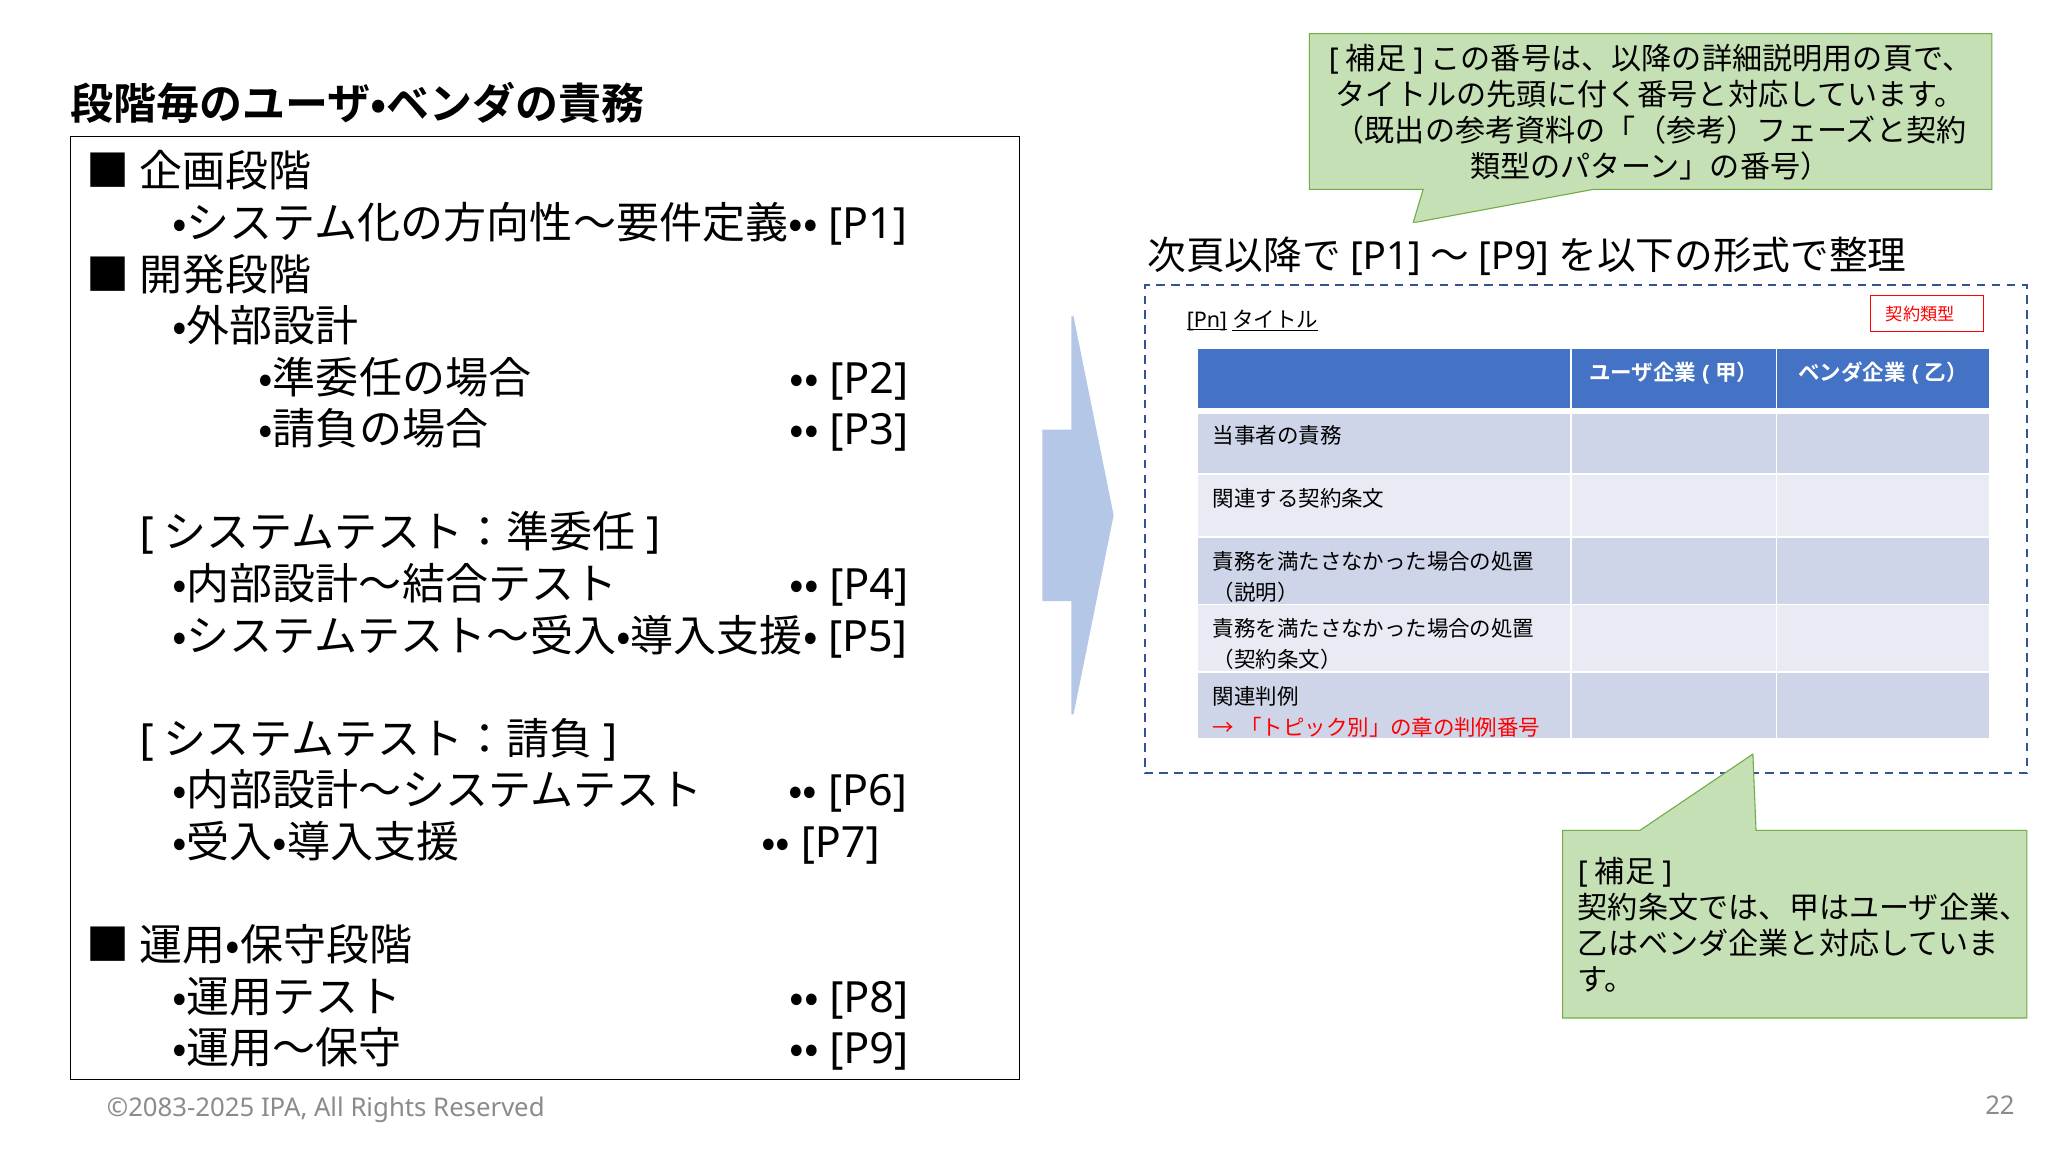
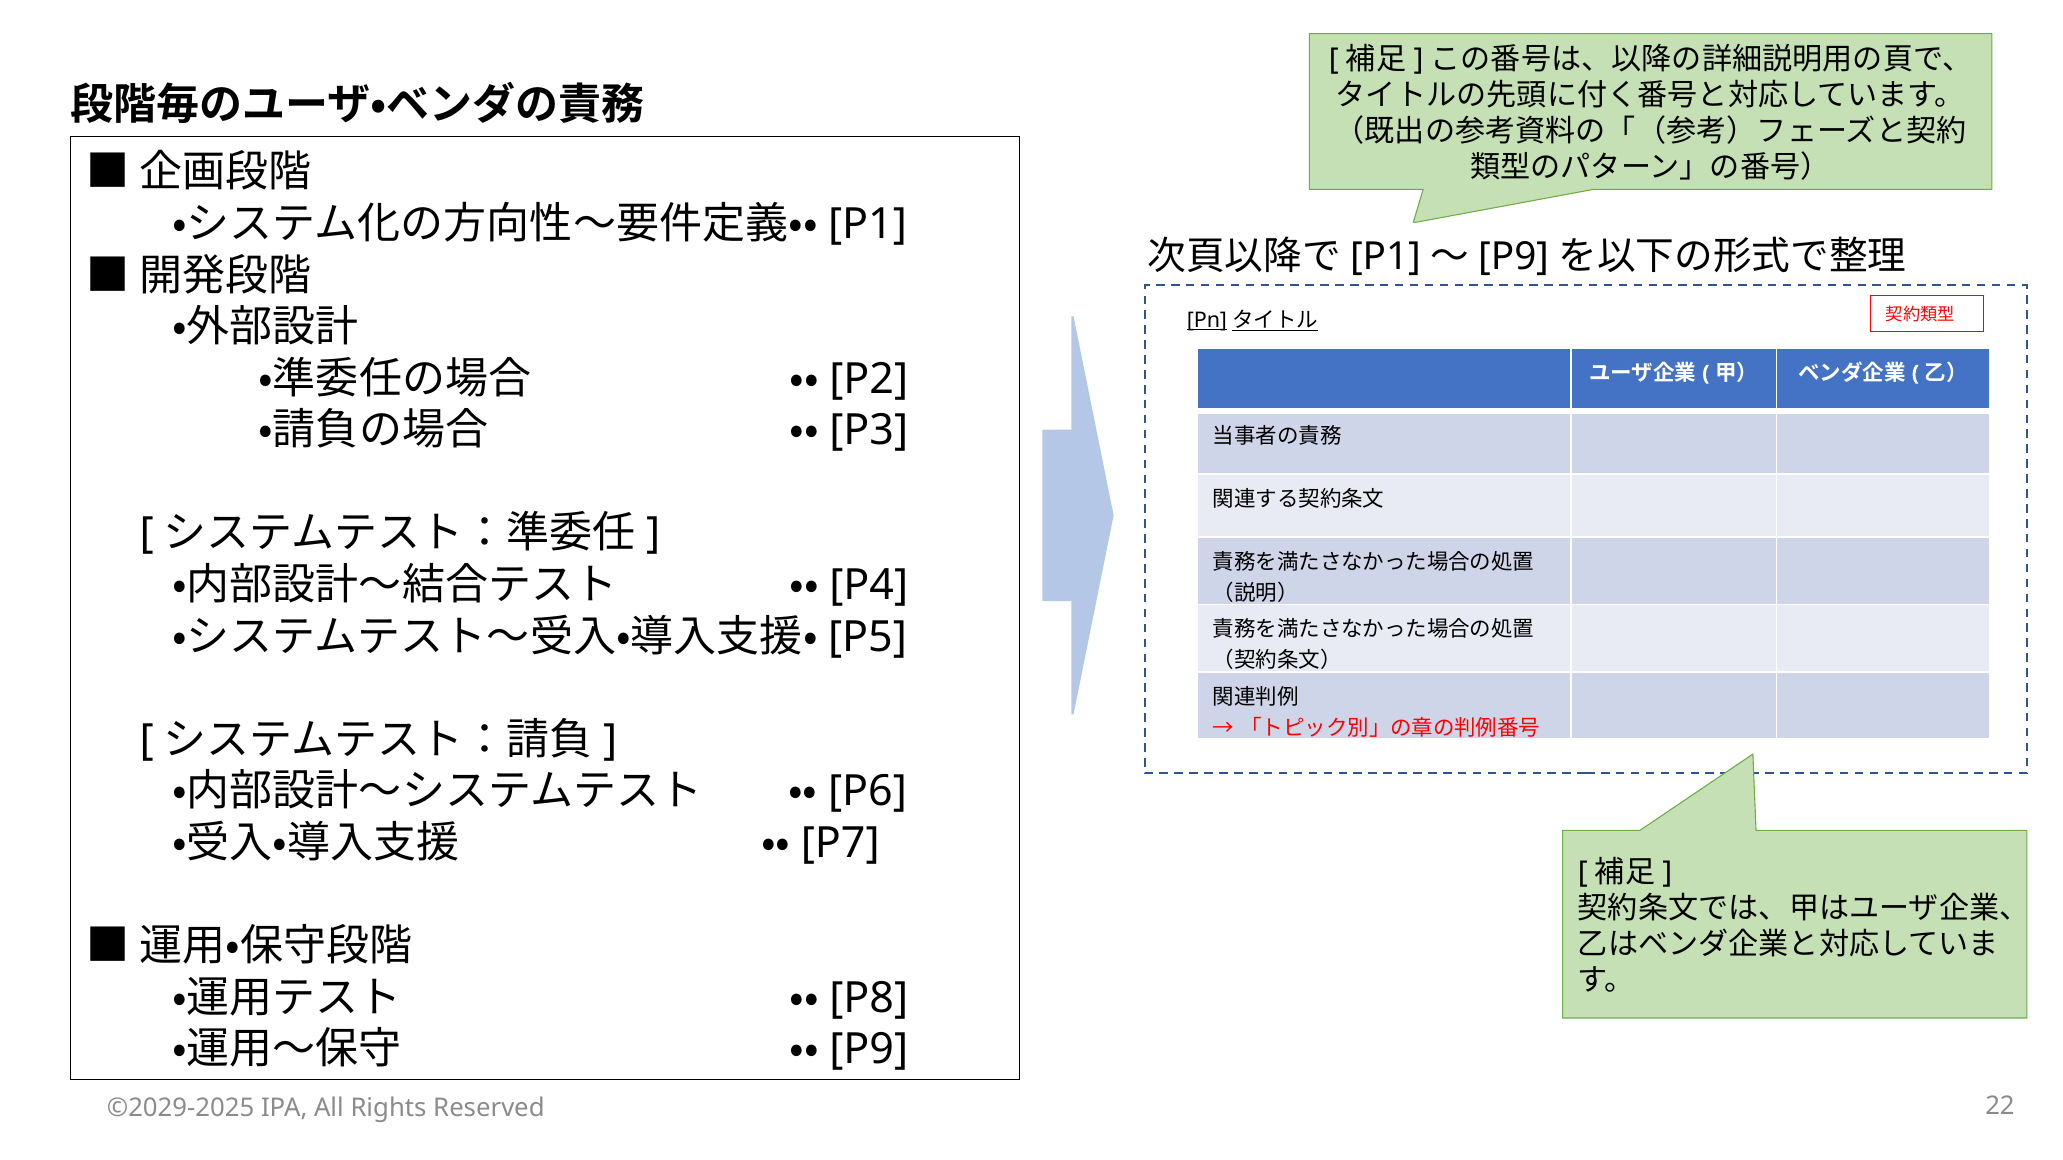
©2083-2025: ©2083-2025 -> ©2029-2025
